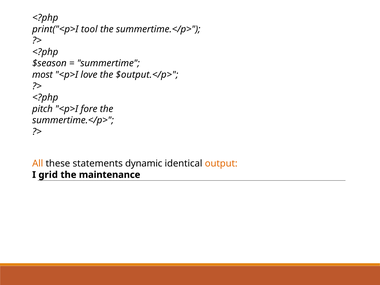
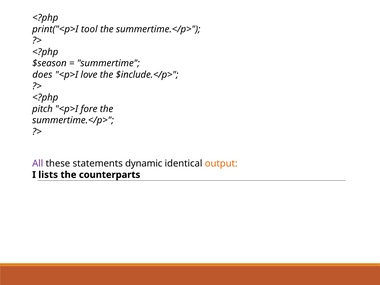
most: most -> does
$output.</p>: $output.</p> -> $include.</p>
All colour: orange -> purple
grid: grid -> lists
maintenance: maintenance -> counterparts
